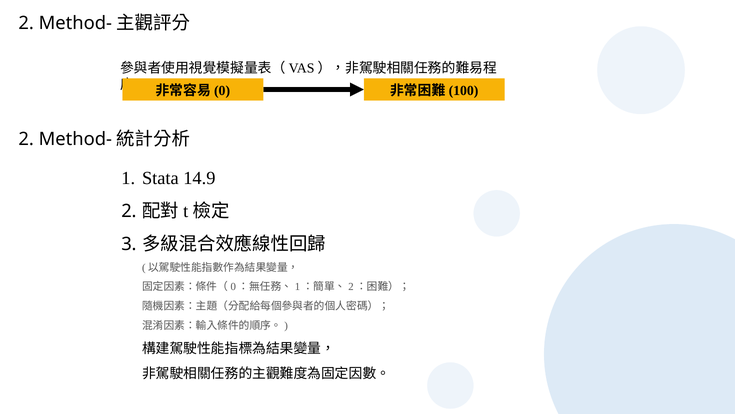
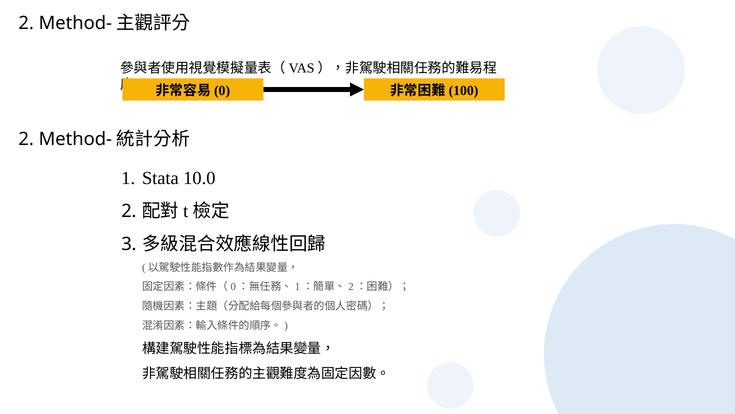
14.9: 14.9 -> 10.0
